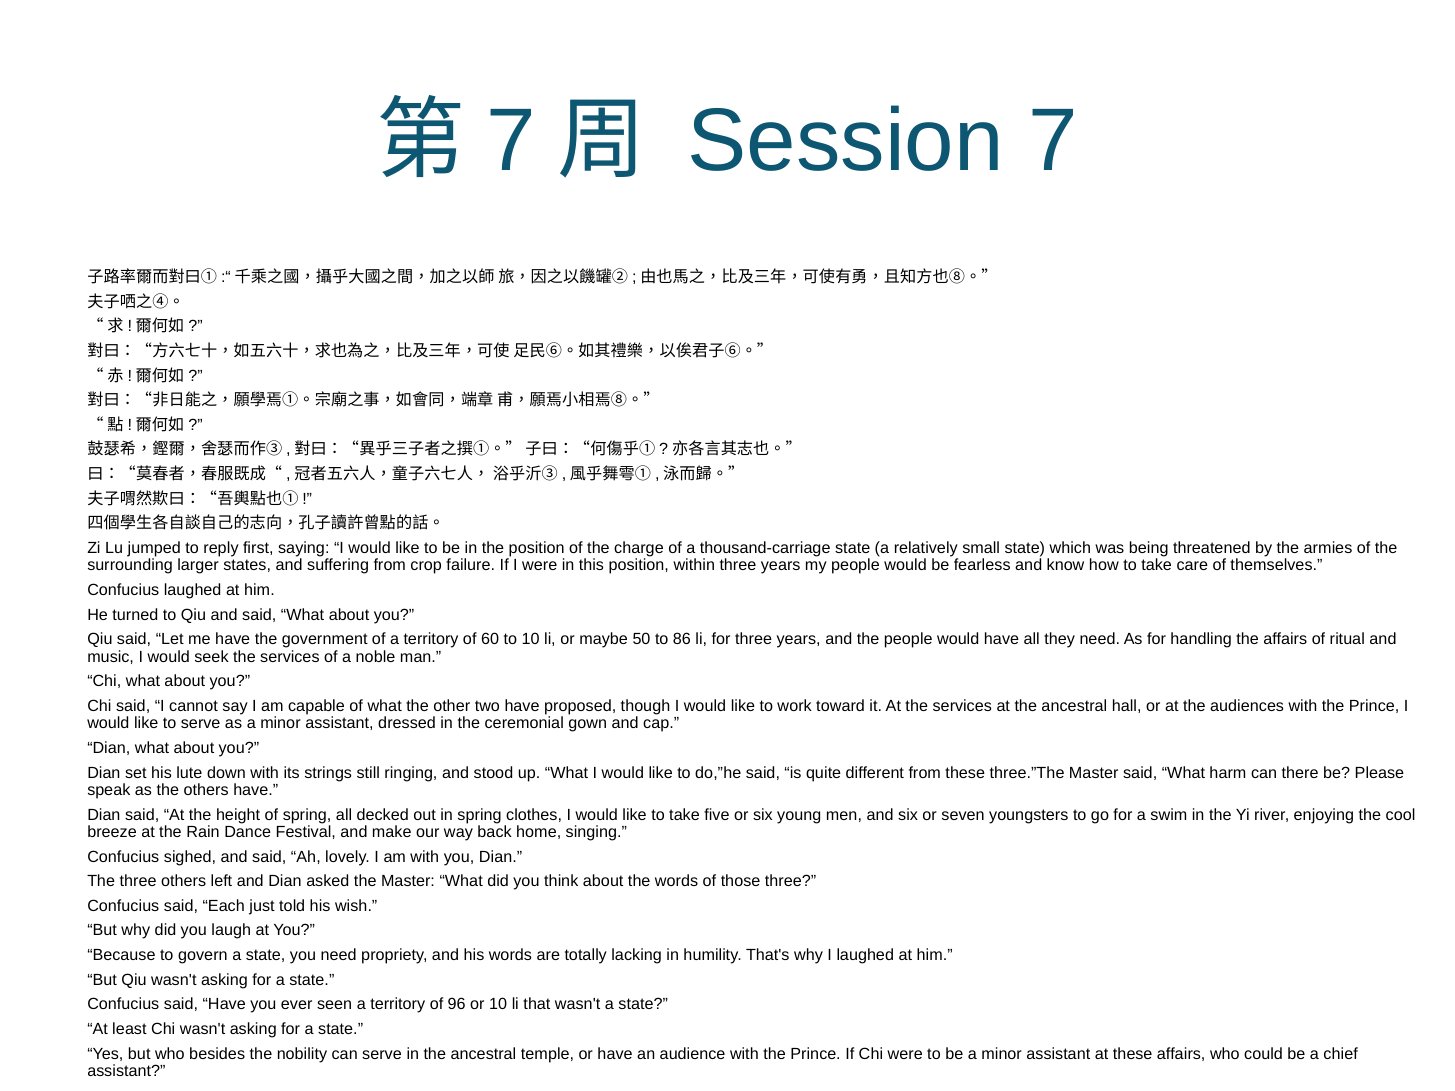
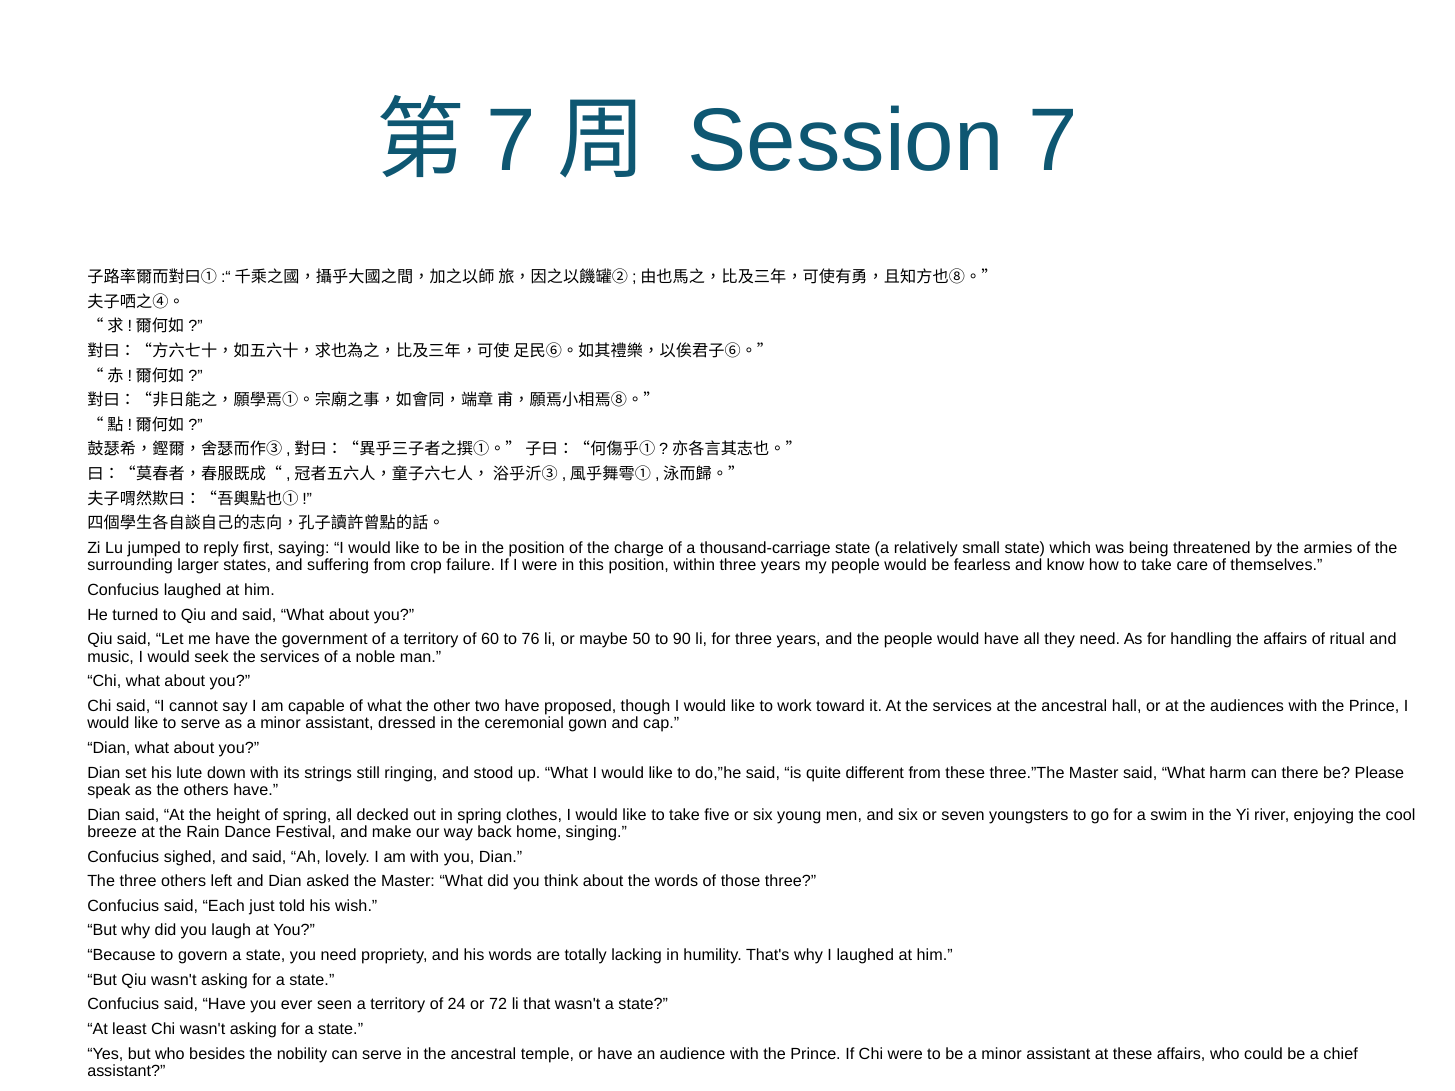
to 10: 10 -> 76
86: 86 -> 90
96: 96 -> 24
or 10: 10 -> 72
